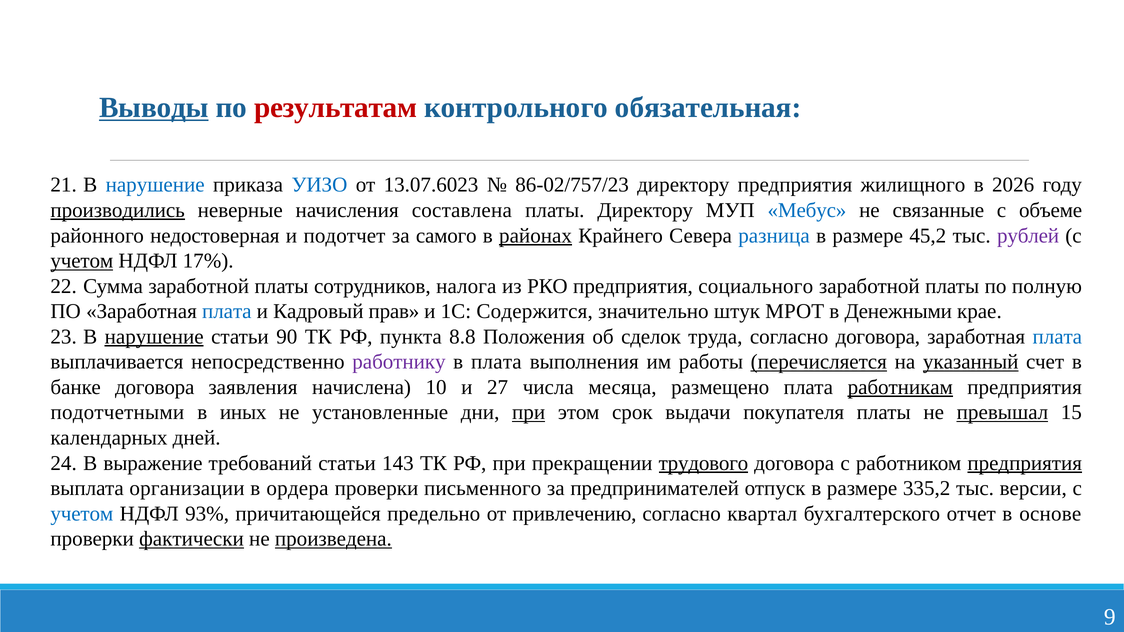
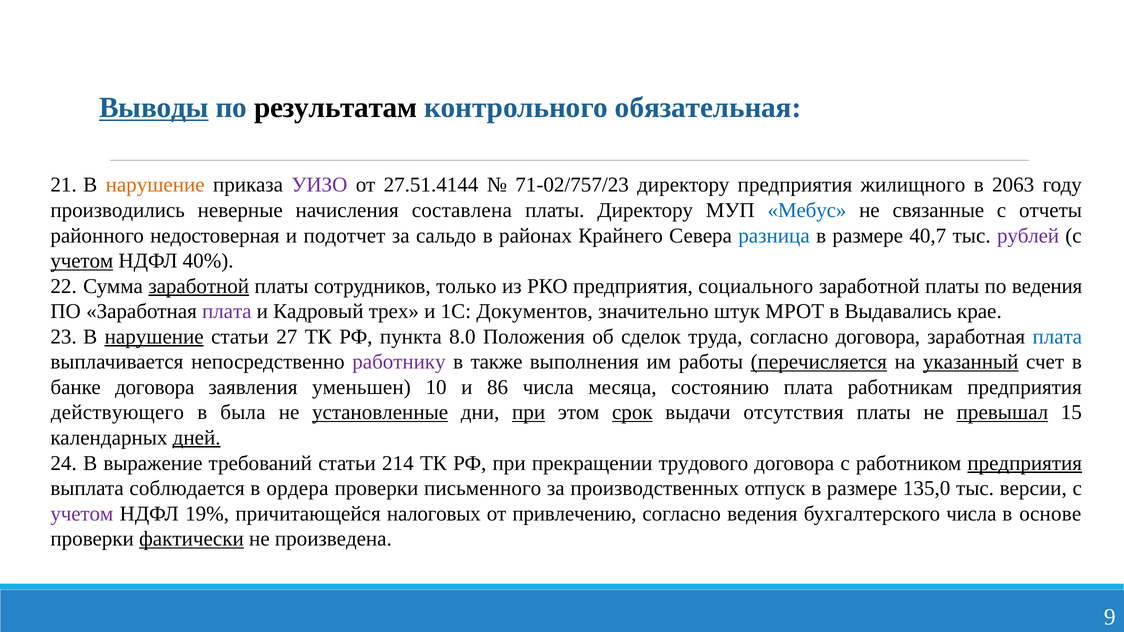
результатам colour: red -> black
нарушение at (155, 185) colour: blue -> orange
УИЗО colour: blue -> purple
13.07.6023: 13.07.6023 -> 27.51.4144
86-02/757/23: 86-02/757/23 -> 71-02/757/23
2026: 2026 -> 2063
производились underline: present -> none
объеме: объеме -> отчеты
самого: самого -> сальдо
районах underline: present -> none
45,2: 45,2 -> 40,7
17%: 17% -> 40%
заработной at (199, 286) underline: none -> present
налога: налога -> только
по полную: полную -> ведения
плата at (227, 312) colour: blue -> purple
прав: прав -> трех
Содержится: Содержится -> Документов
Денежными: Денежными -> Выдавались
90: 90 -> 27
8.8: 8.8 -> 8.0
в плата: плата -> также
начислена: начислена -> уменьшен
27: 27 -> 86
размещено: размещено -> состоянию
работникам underline: present -> none
подотчетными: подотчетными -> действующего
иных: иных -> была
установленные underline: none -> present
срок underline: none -> present
покупателя: покупателя -> отсутствия
дней underline: none -> present
143: 143 -> 214
трудового underline: present -> none
организации: организации -> соблюдается
предпринимателей: предпринимателей -> производственных
335,2: 335,2 -> 135,0
учетом at (82, 514) colour: blue -> purple
93%: 93% -> 19%
предельно: предельно -> налоговых
согласно квартал: квартал -> ведения
бухгалтерского отчет: отчет -> числа
произведена underline: present -> none
